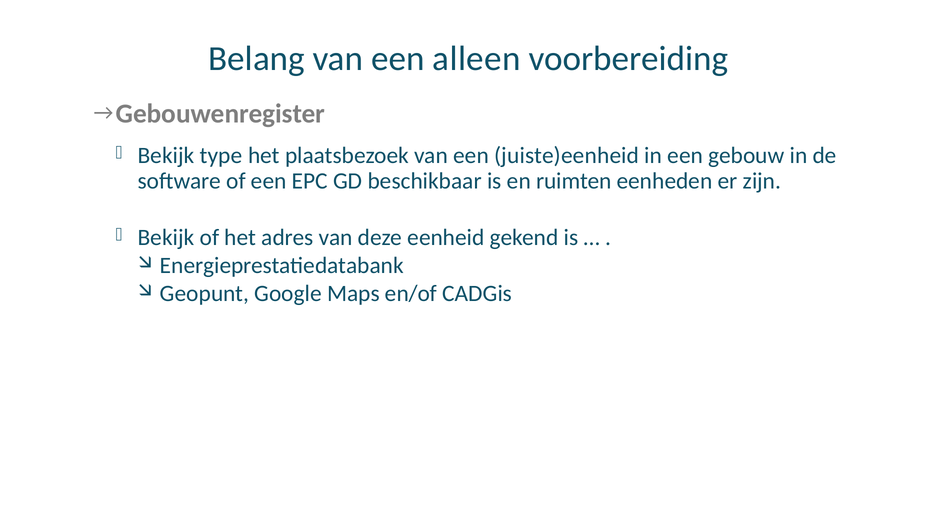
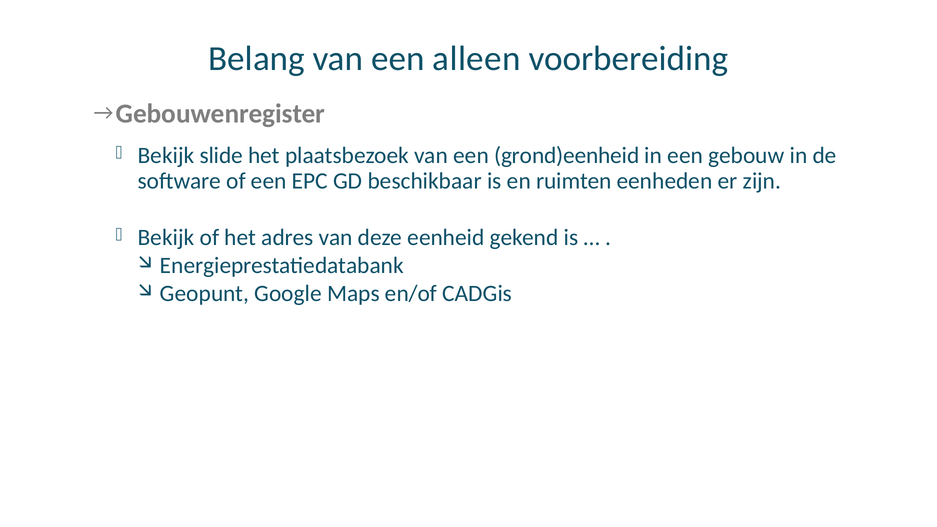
type: type -> slide
juiste)eenheid: juiste)eenheid -> grond)eenheid
